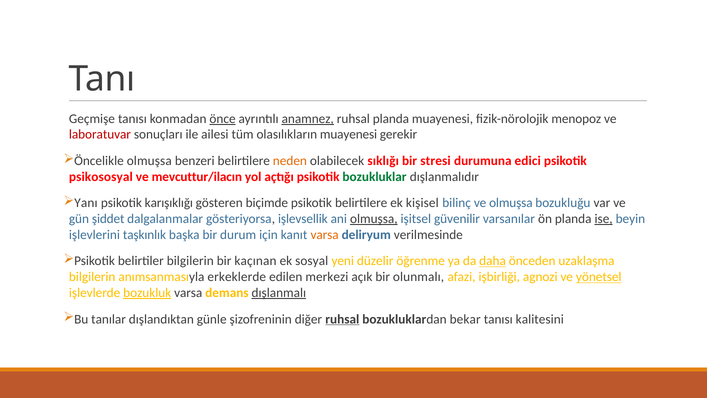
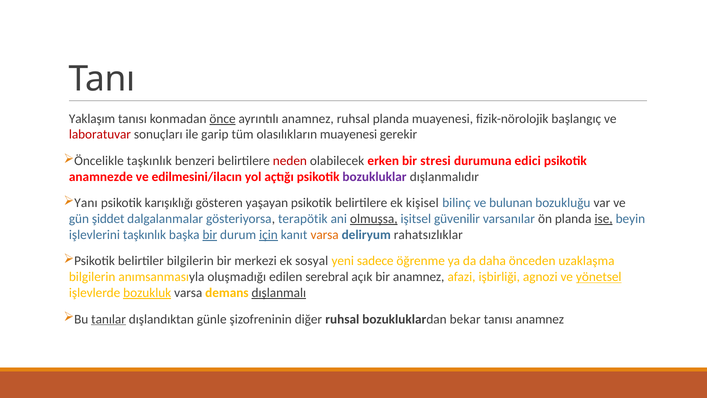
Geçmişe: Geçmişe -> Yaklaşım
anamnez at (308, 119) underline: present -> none
menopoz: menopoz -> başlangıç
ailesi: ailesi -> garip
Öncelikle olmuşsa: olmuşsa -> taşkınlık
neden colour: orange -> red
sıklığı: sıklığı -> erken
psikososyal: psikososyal -> anamnezde
mevcuttur/ilacın: mevcuttur/ilacın -> edilmesini/ilacın
bozukluklar colour: green -> purple
biçimde: biçimde -> yaşayan
ve olmuşsa: olmuşsa -> bulunan
işlevsellik: işlevsellik -> terapötik
bir at (210, 235) underline: none -> present
için underline: none -> present
verilmesinde: verilmesinde -> rahatsızlıklar
kaçınan: kaçınan -> merkezi
düzelir: düzelir -> sadece
daha underline: present -> none
erkeklerde: erkeklerde -> oluşmadığı
merkezi: merkezi -> serebral
bir olunmalı: olunmalı -> anamnez
tanılar underline: none -> present
ruhsal at (342, 319) underline: present -> none
tanısı kalitesini: kalitesini -> anamnez
